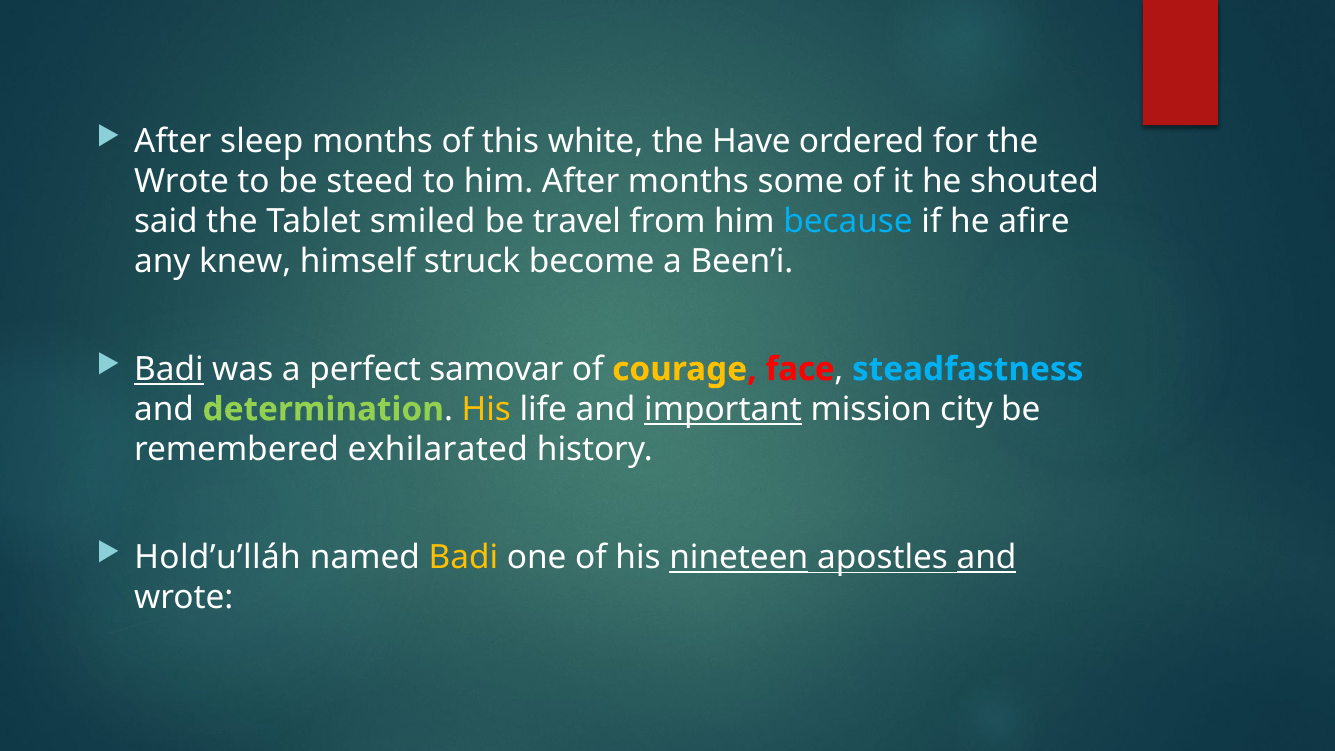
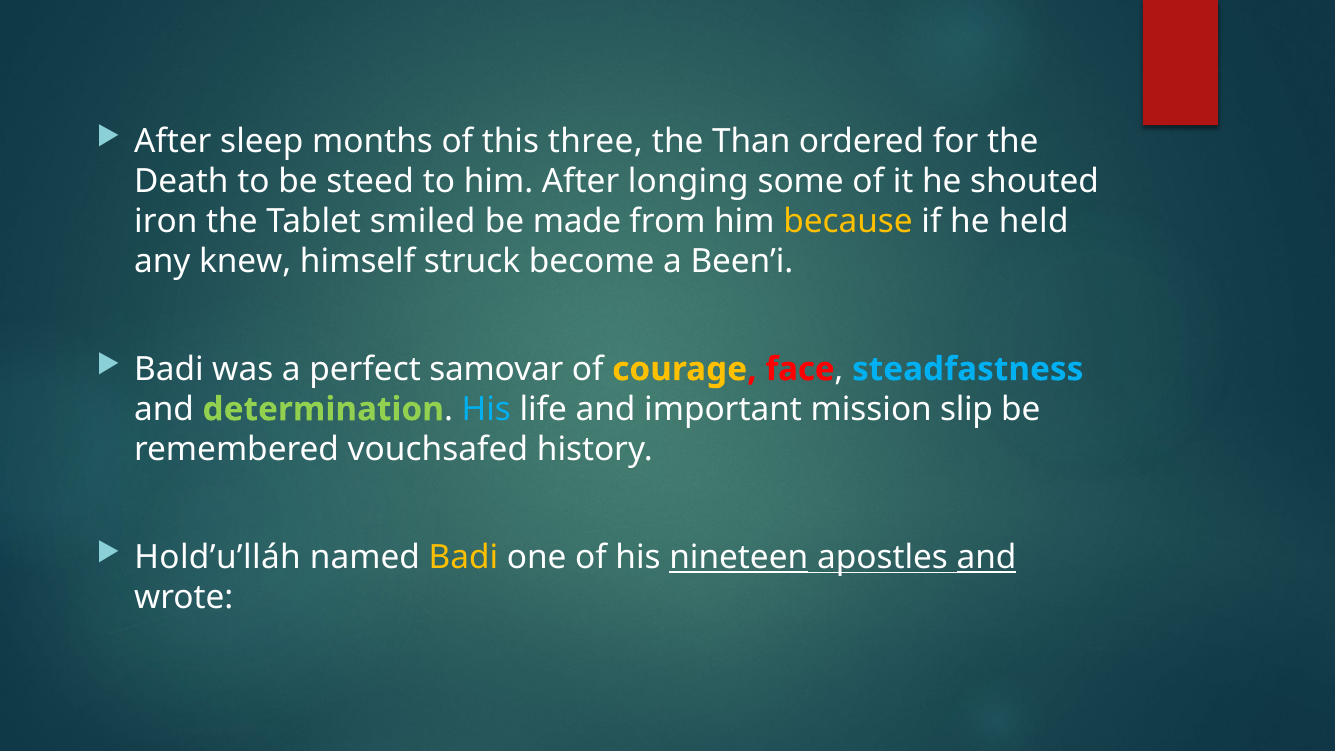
white: white -> three
Have: Have -> Than
Wrote at (181, 181): Wrote -> Death
After months: months -> longing
said: said -> iron
travel: travel -> made
because colour: light blue -> yellow
afire: afire -> held
Badi at (169, 369) underline: present -> none
His at (486, 409) colour: yellow -> light blue
important underline: present -> none
city: city -> slip
exhilarated: exhilarated -> vouchsafed
